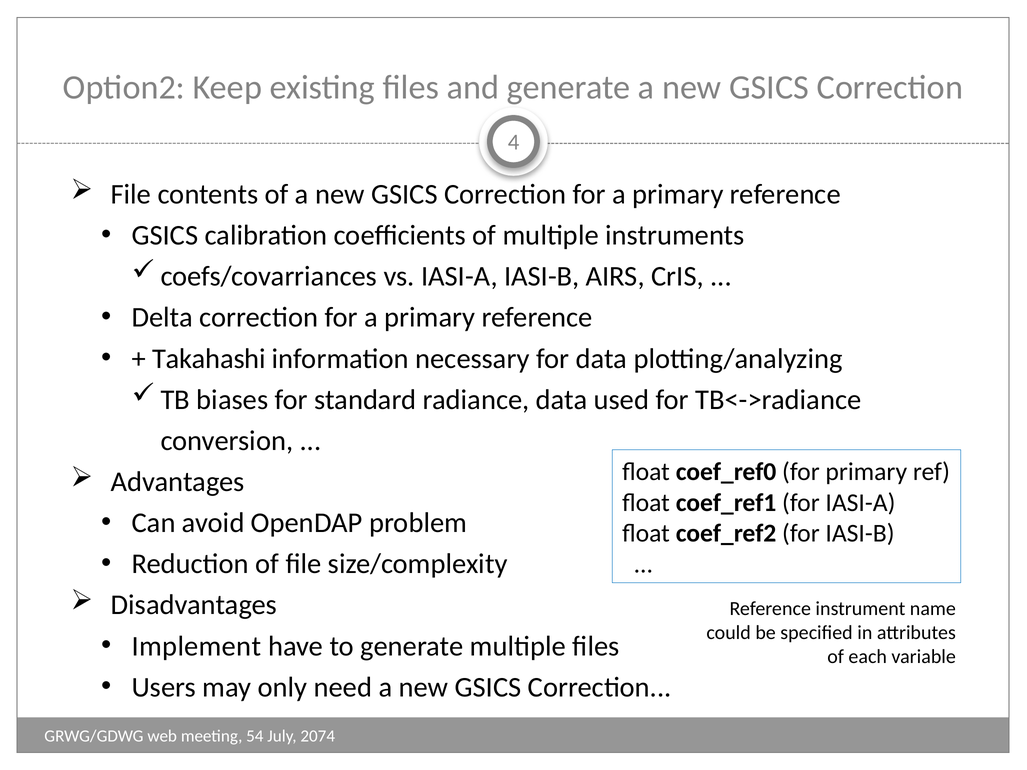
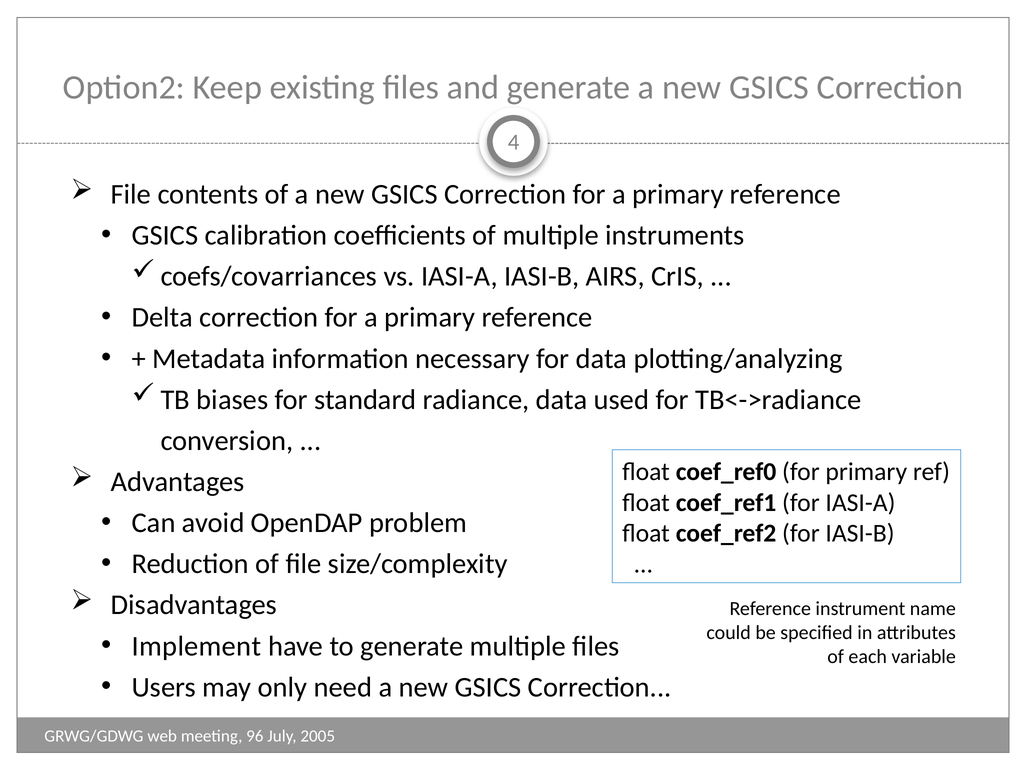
Takahashi: Takahashi -> Metadata
54: 54 -> 96
2074: 2074 -> 2005
